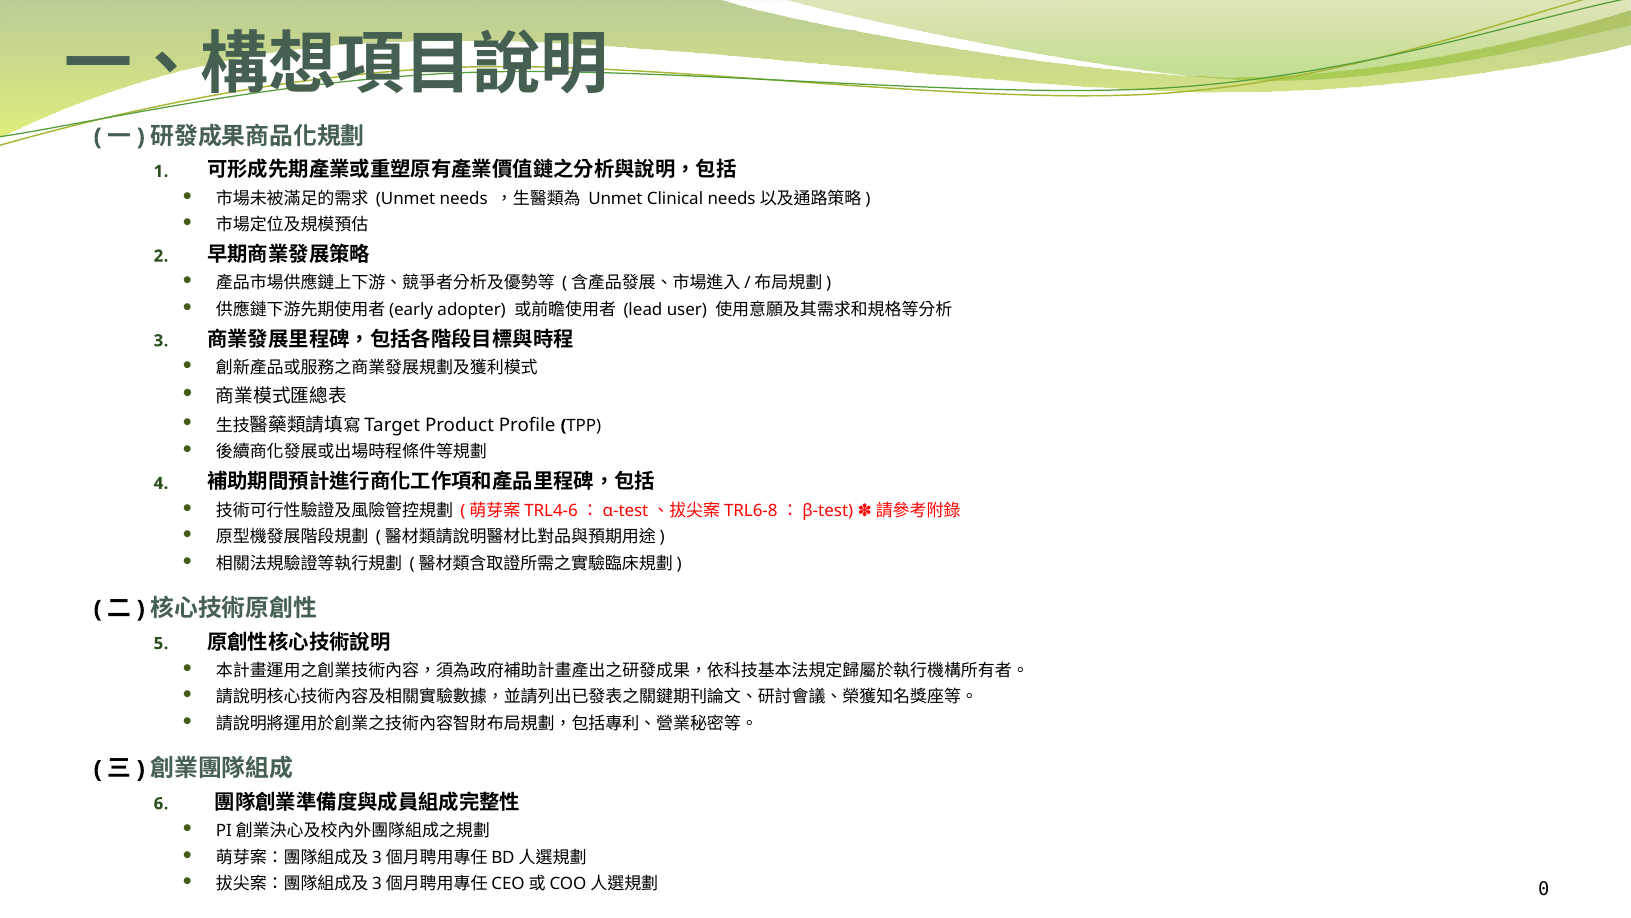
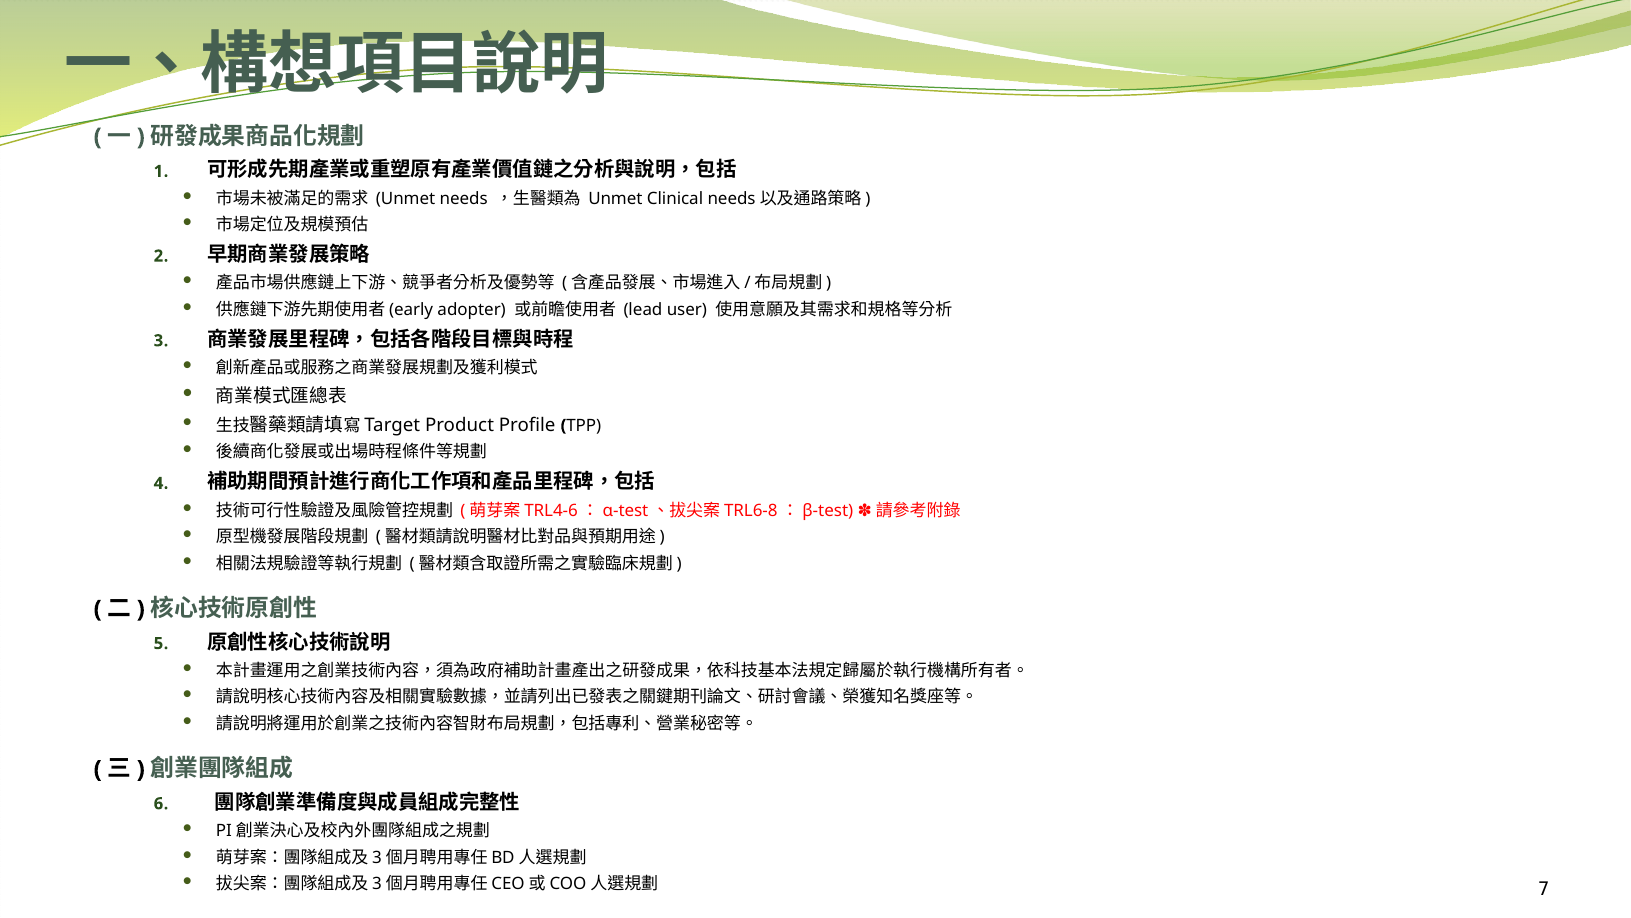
0: 0 -> 7
